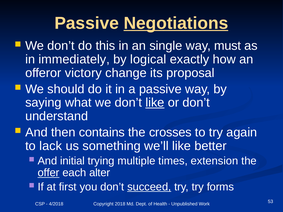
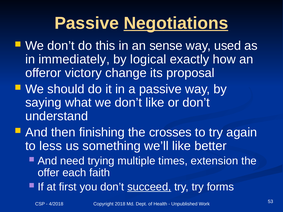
single: single -> sense
must: must -> used
like at (155, 103) underline: present -> none
contains: contains -> finishing
lack: lack -> less
initial: initial -> need
offer underline: present -> none
alter: alter -> faith
